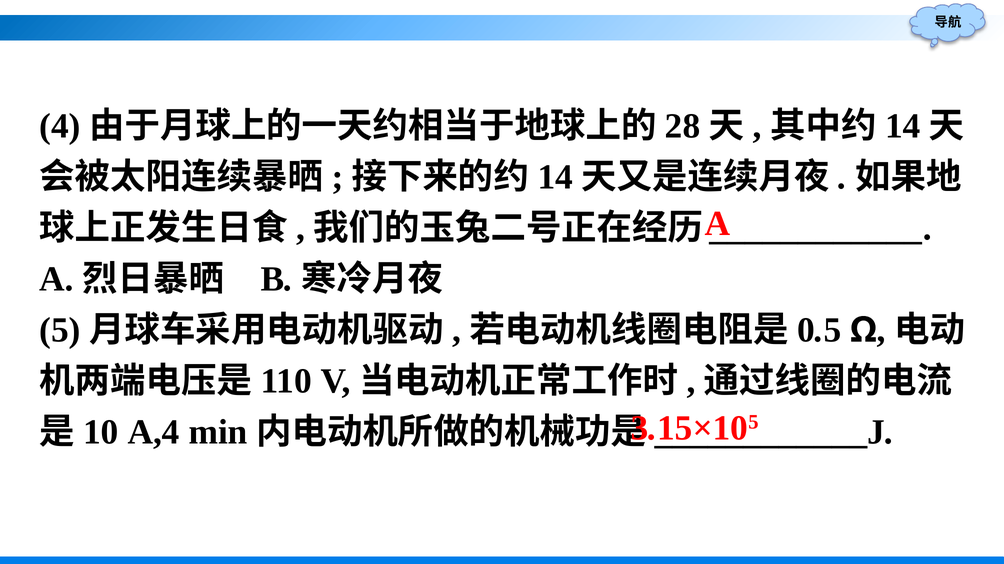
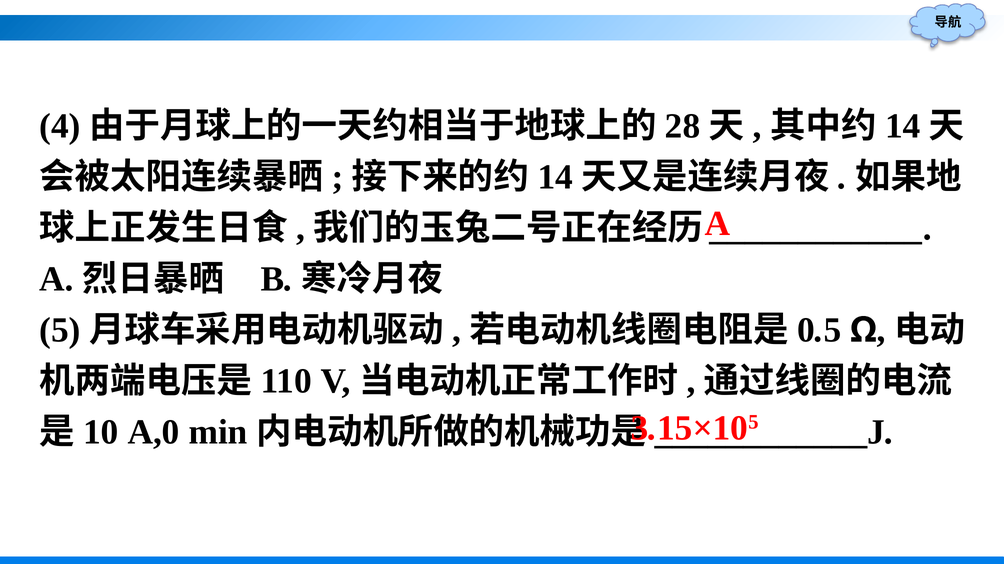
A,4: A,4 -> A,0
